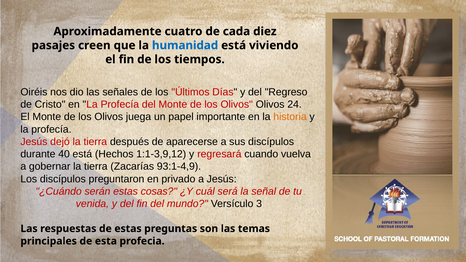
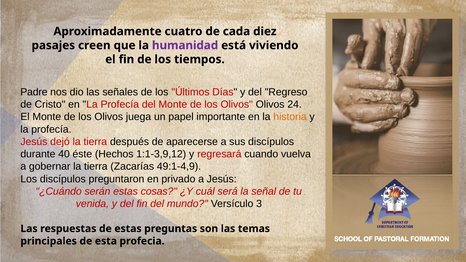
humanidad colour: blue -> purple
Oiréis: Oiréis -> Padre
40 está: está -> éste
93:1-4,9: 93:1-4,9 -> 49:1-4,9
